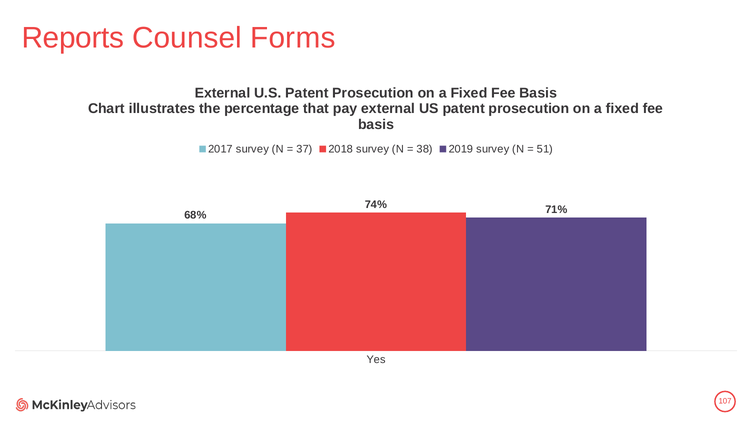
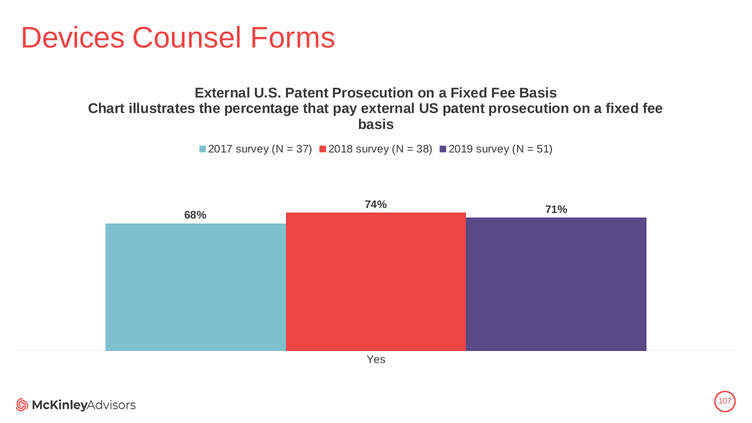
Reports: Reports -> Devices
